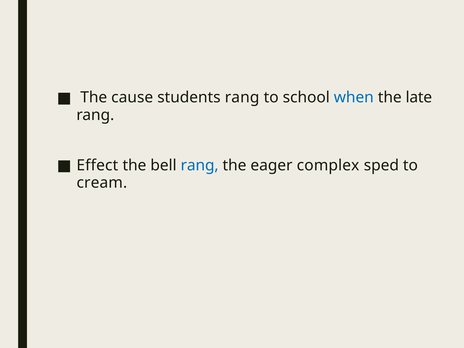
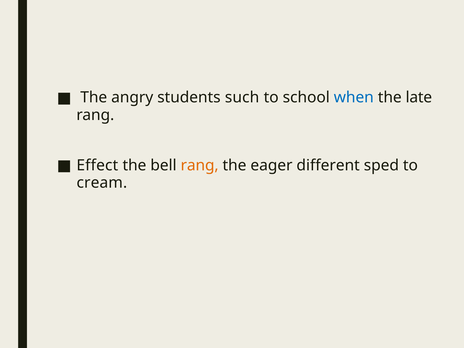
cause: cause -> angry
students rang: rang -> such
rang at (200, 165) colour: blue -> orange
complex: complex -> different
